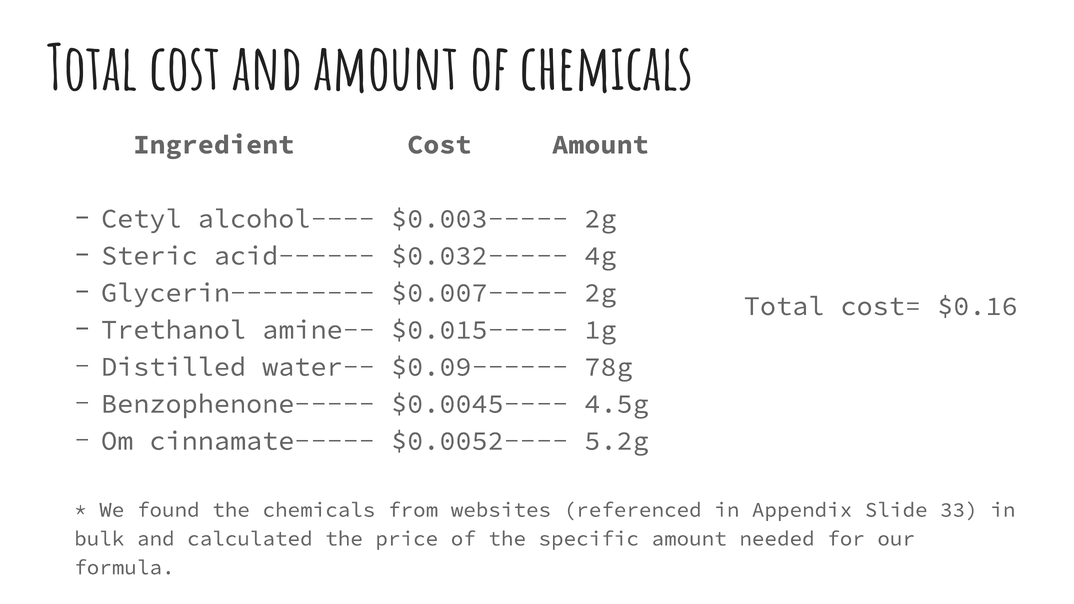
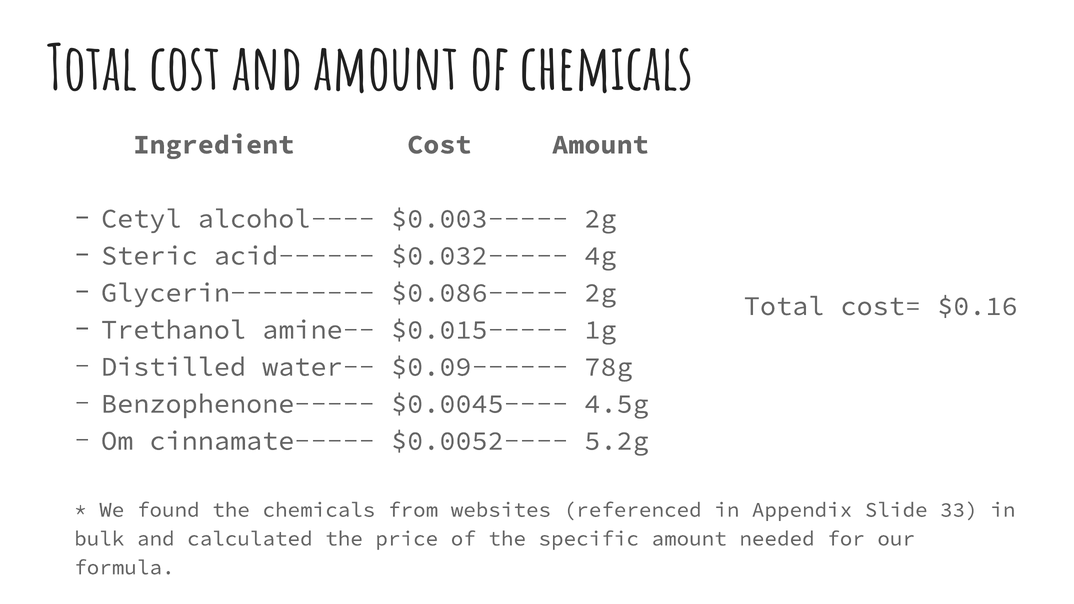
$0.007-----: $0.007----- -> $0.086-----
